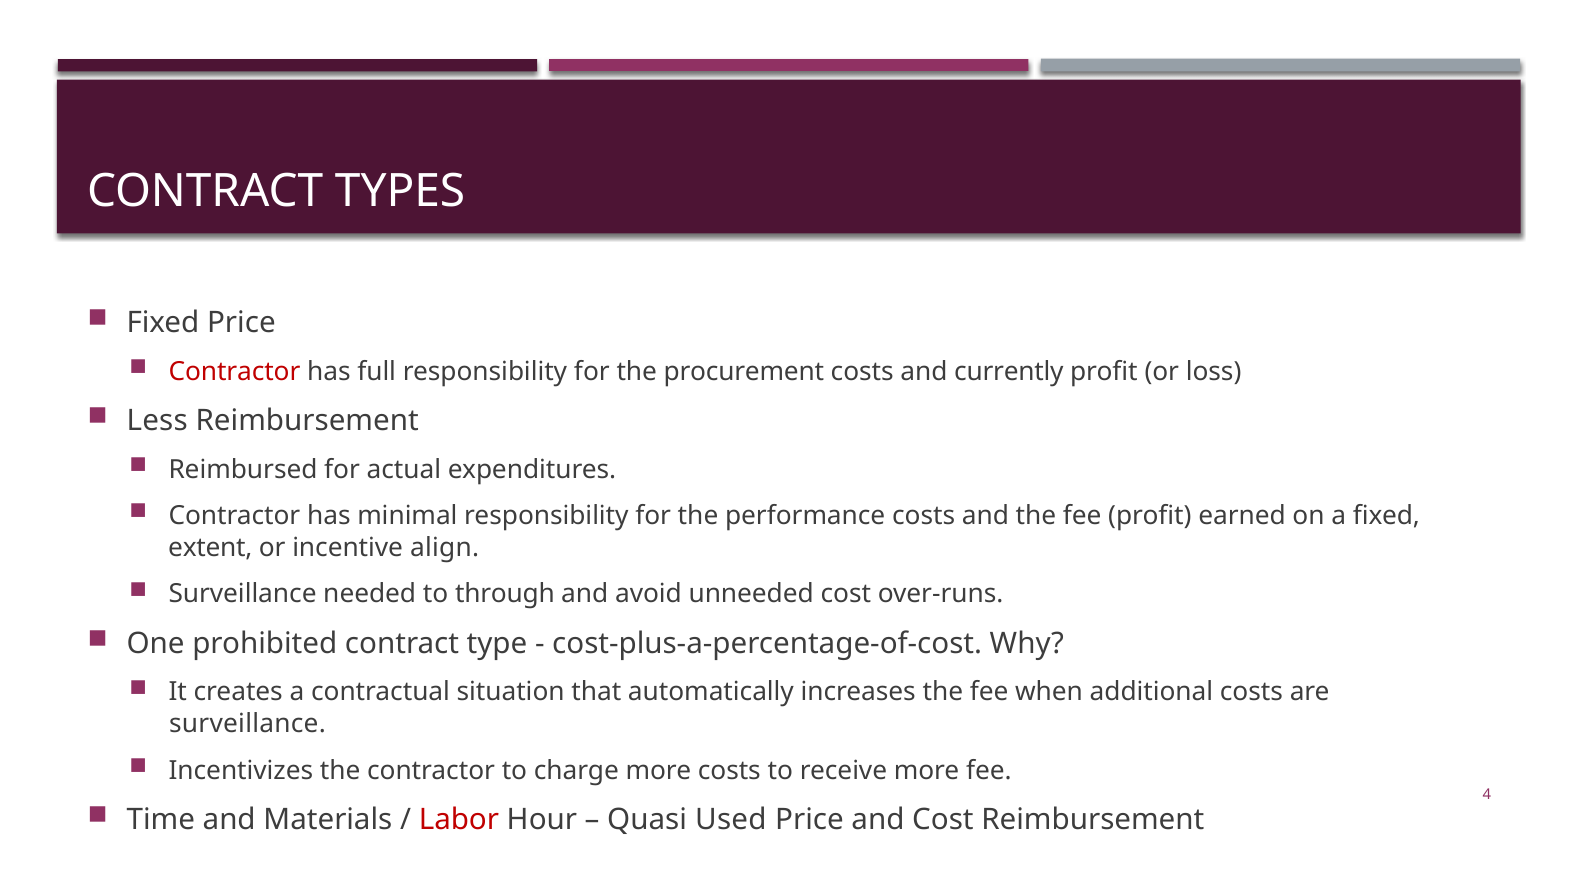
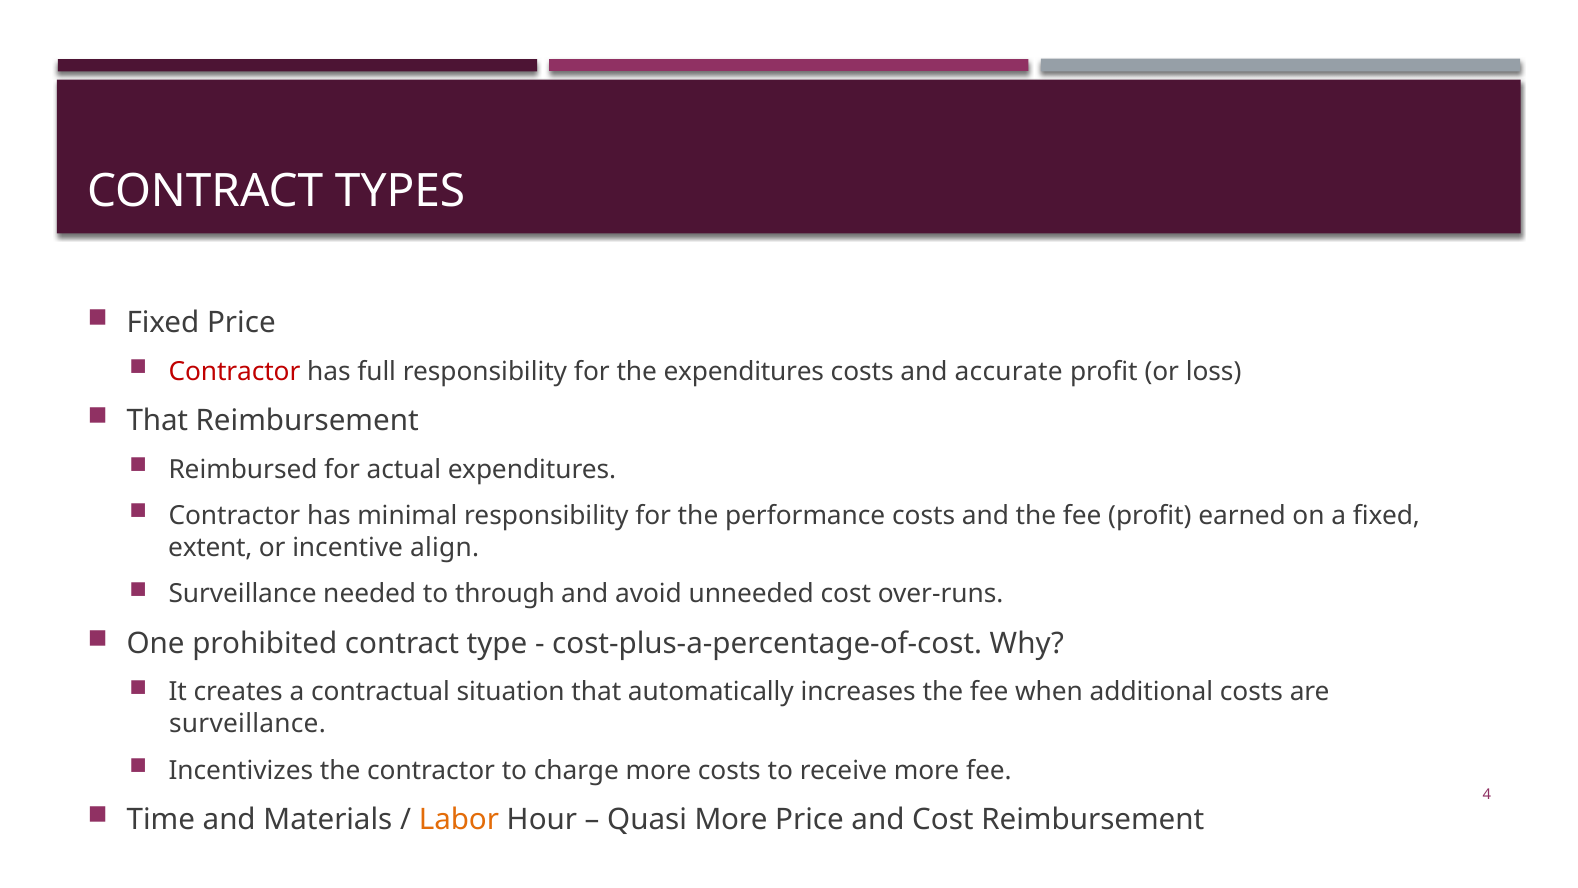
the procurement: procurement -> expenditures
currently: currently -> accurate
Less at (157, 421): Less -> That
Labor colour: red -> orange
Quasi Used: Used -> More
